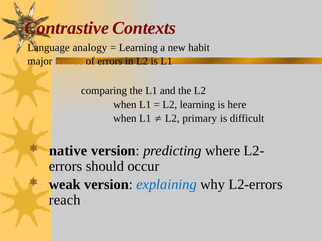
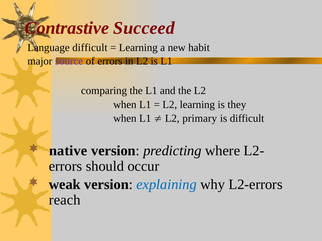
Contexts: Contexts -> Succeed
Language analogy: analogy -> difficult
source colour: orange -> purple
here: here -> they
